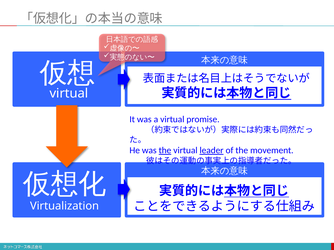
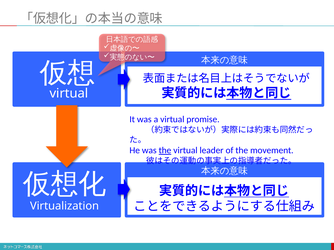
leader underline: present -> none
